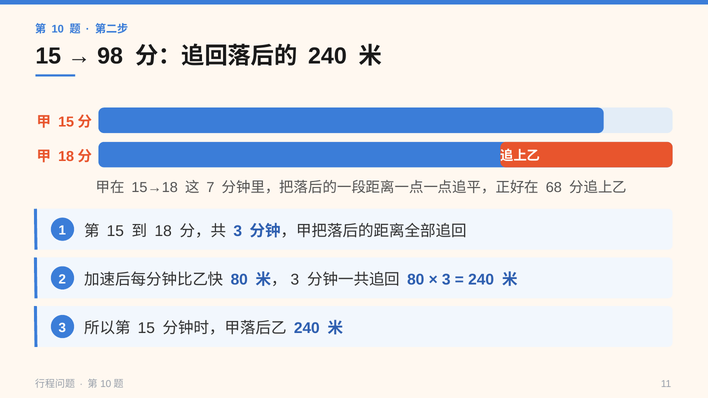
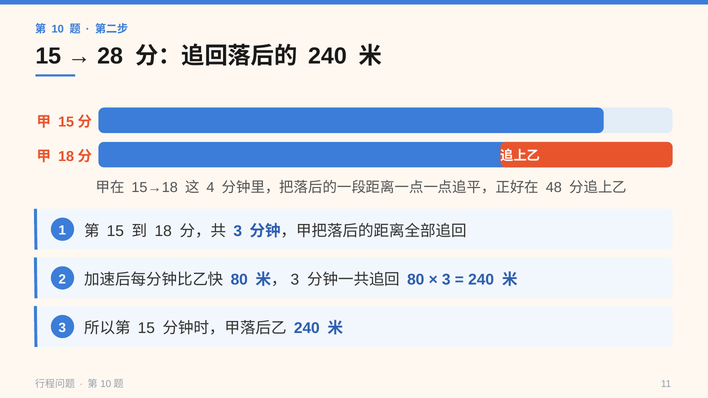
98: 98 -> 28
7: 7 -> 4
68: 68 -> 48
